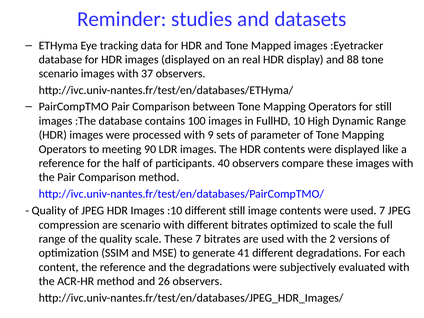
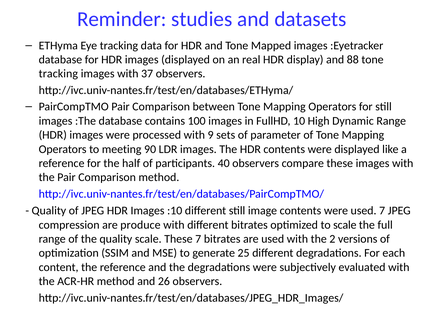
scenario at (58, 74): scenario -> tracking
are scenario: scenario -> produce
41: 41 -> 25
